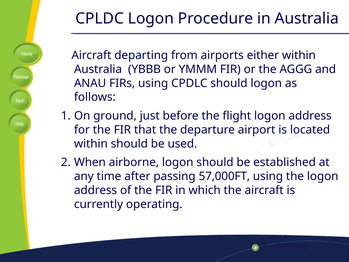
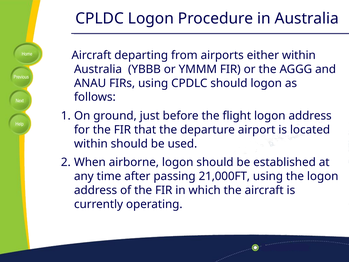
57,000FT: 57,000FT -> 21,000FT
